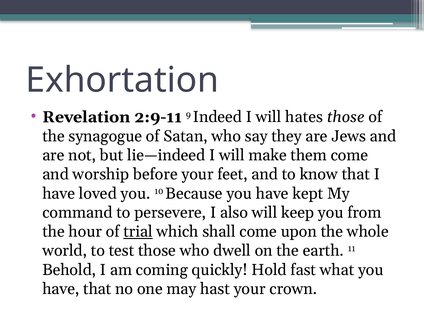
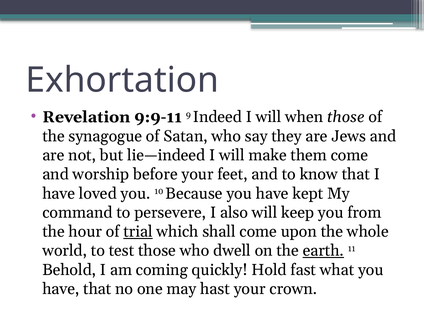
2:9-11: 2:9-11 -> 9:9-11
hates: hates -> when
earth underline: none -> present
